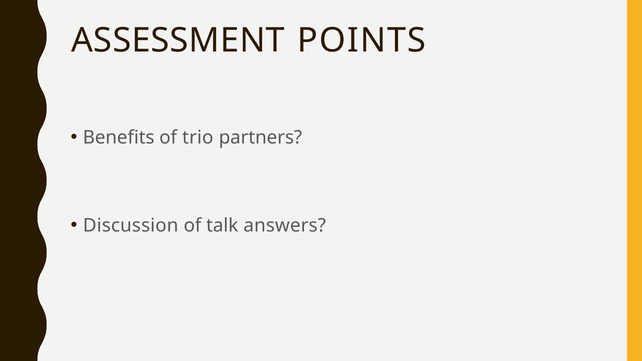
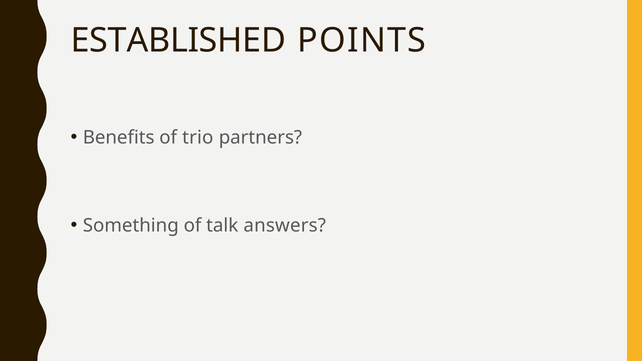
ASSESSMENT: ASSESSMENT -> ESTABLISHED
Discussion: Discussion -> Something
